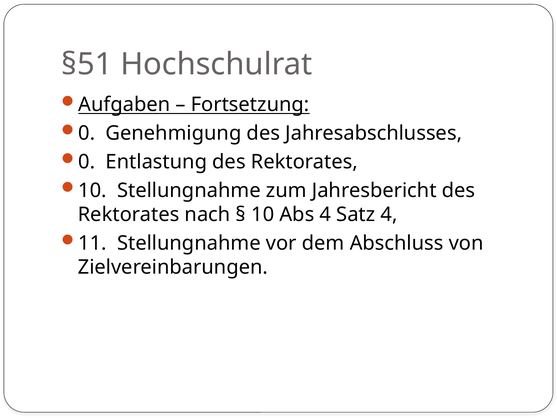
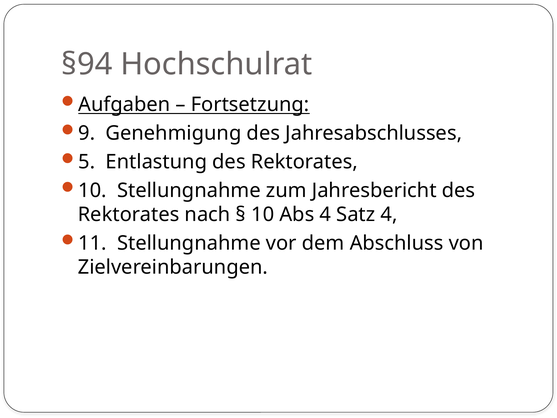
§51: §51 -> §94
0 at (87, 133): 0 -> 9
0 at (87, 162): 0 -> 5
